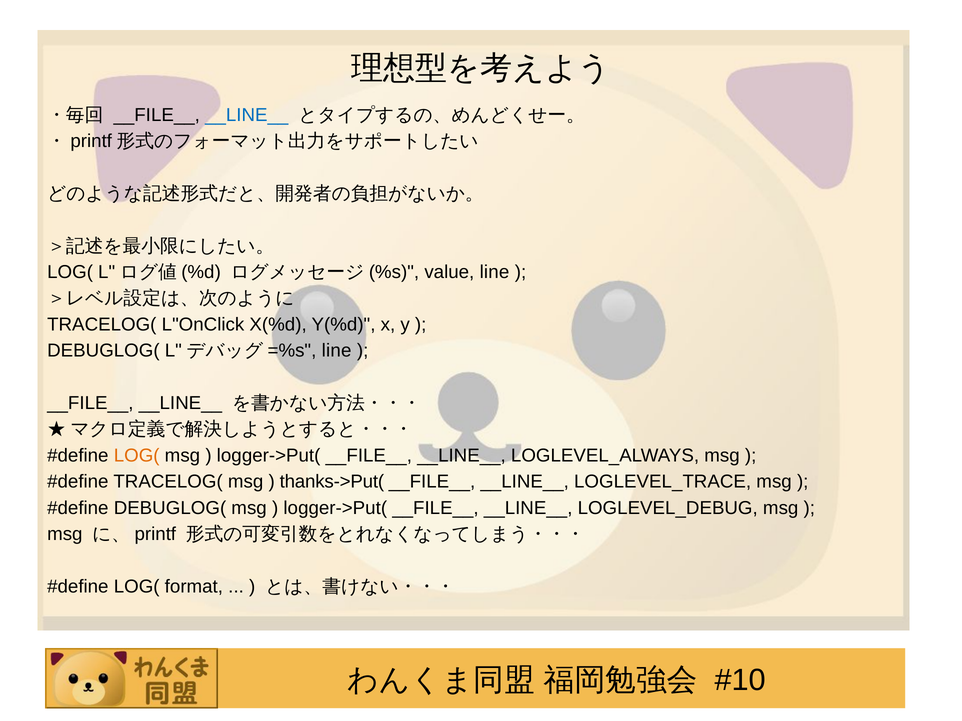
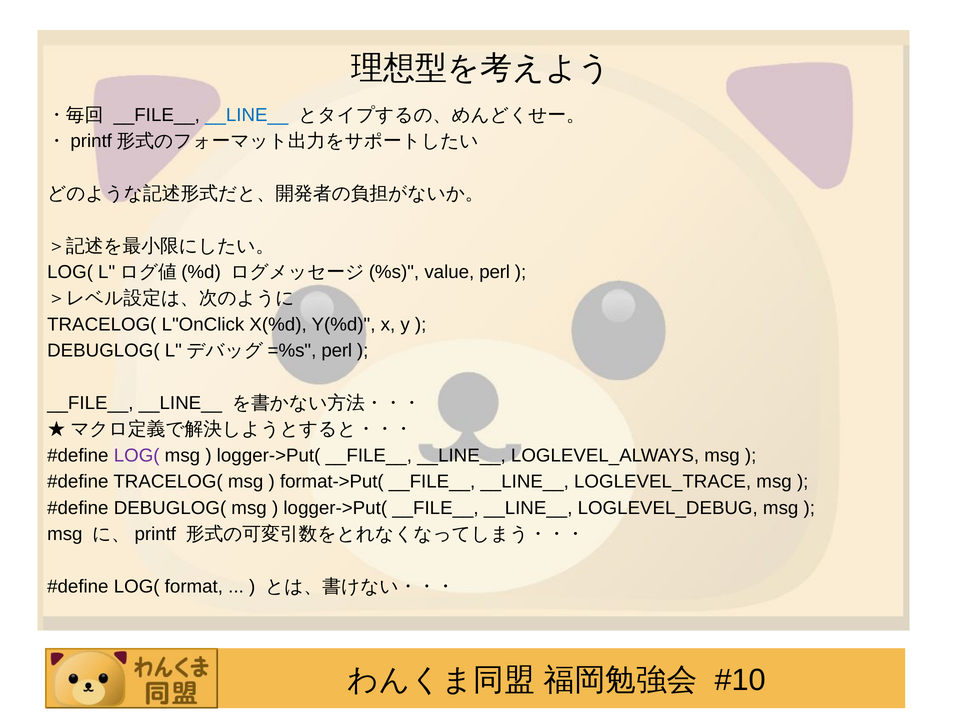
value line: line -> perl
line at (337, 351): line -> perl
LOG( at (137, 456) colour: orange -> purple
thanks->Put(: thanks->Put( -> format->Put(
